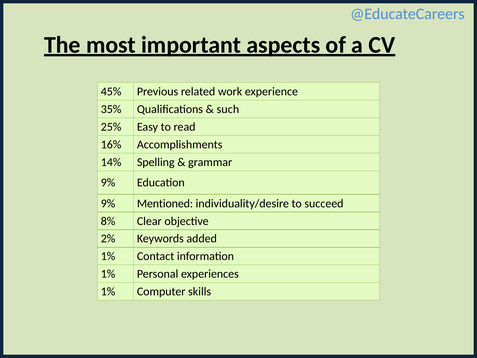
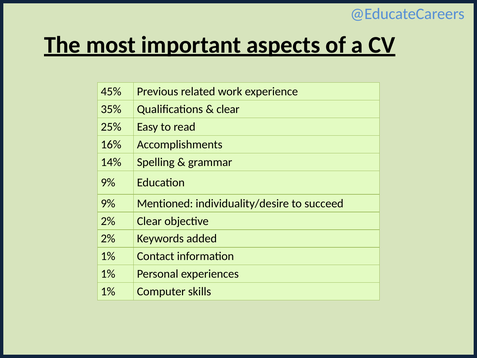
such at (228, 109): such -> clear
8% at (108, 221): 8% -> 2%
